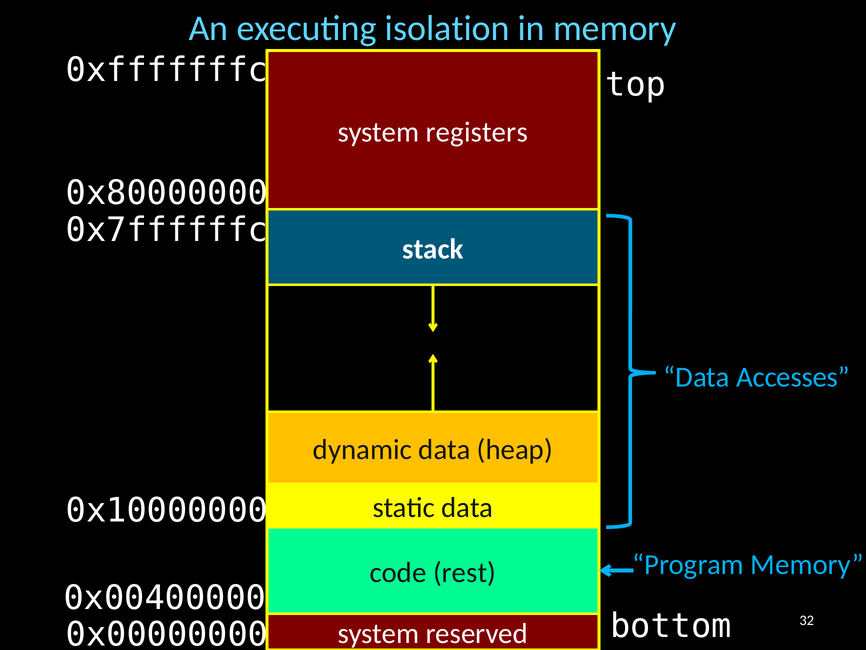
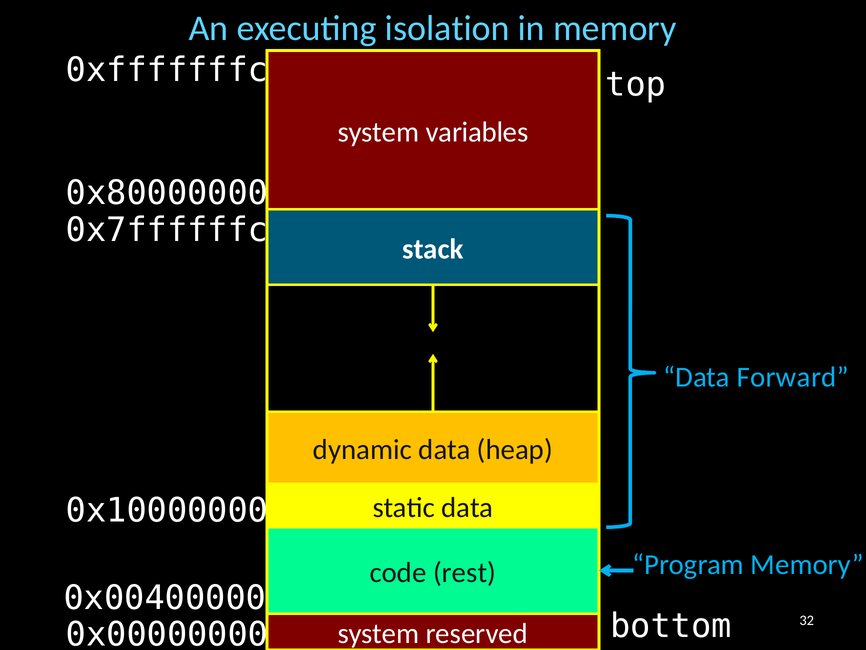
registers: registers -> variables
Accesses: Accesses -> Forward
